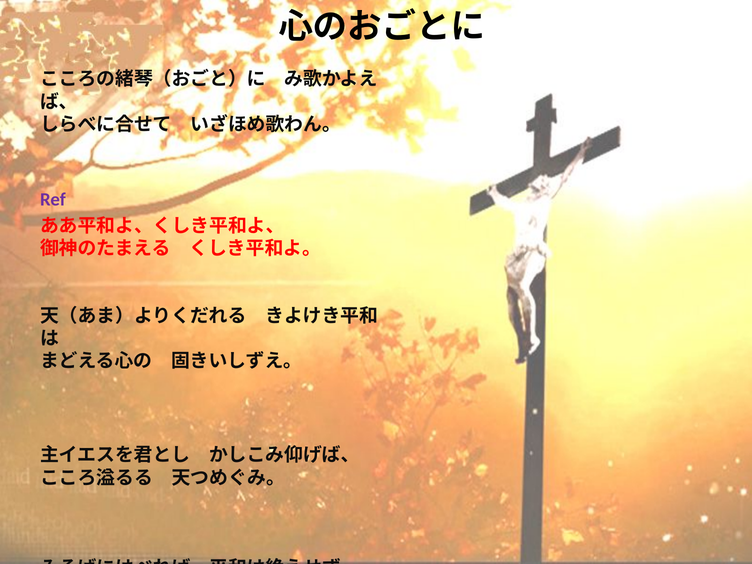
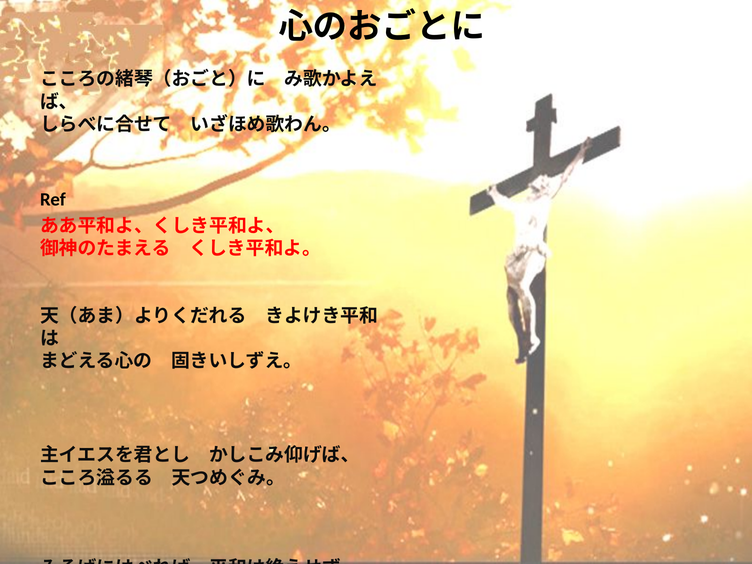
Ref colour: purple -> black
